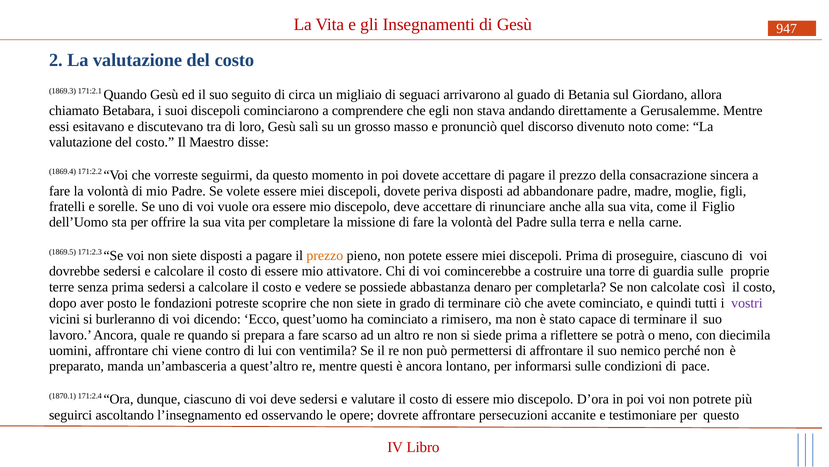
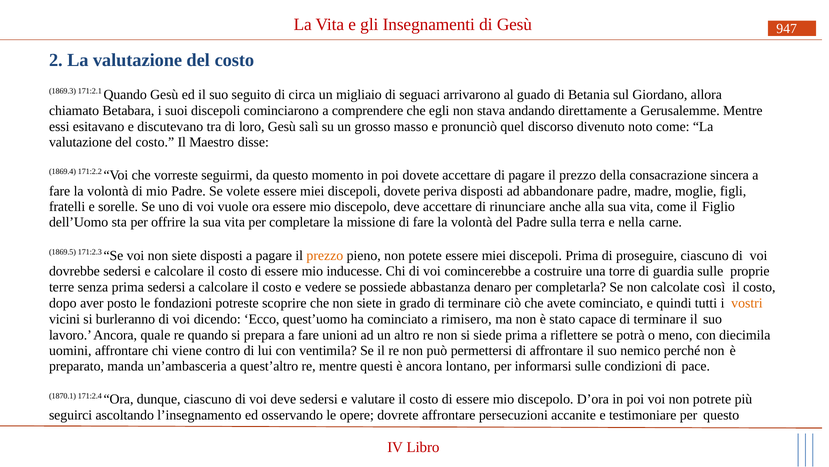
attivatore: attivatore -> inducesse
vostri colour: purple -> orange
scarso: scarso -> unioni
